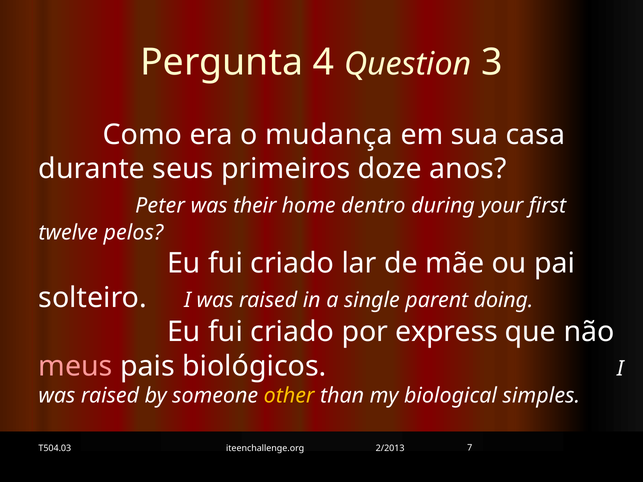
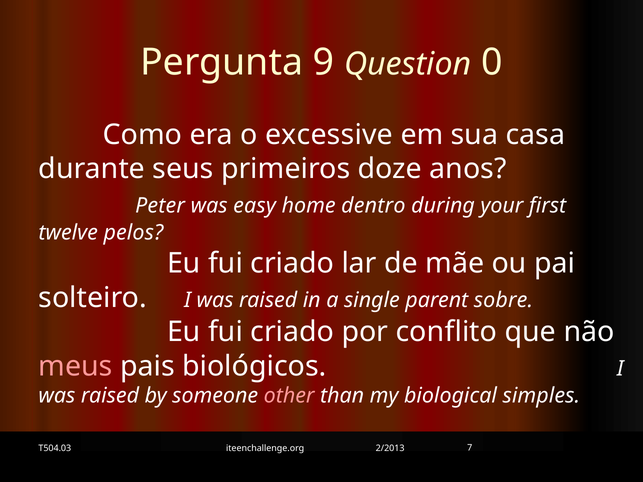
4: 4 -> 9
3: 3 -> 0
mudança: mudança -> excessive
their: their -> easy
doing: doing -> sobre
express: express -> conflito
other colour: yellow -> pink
